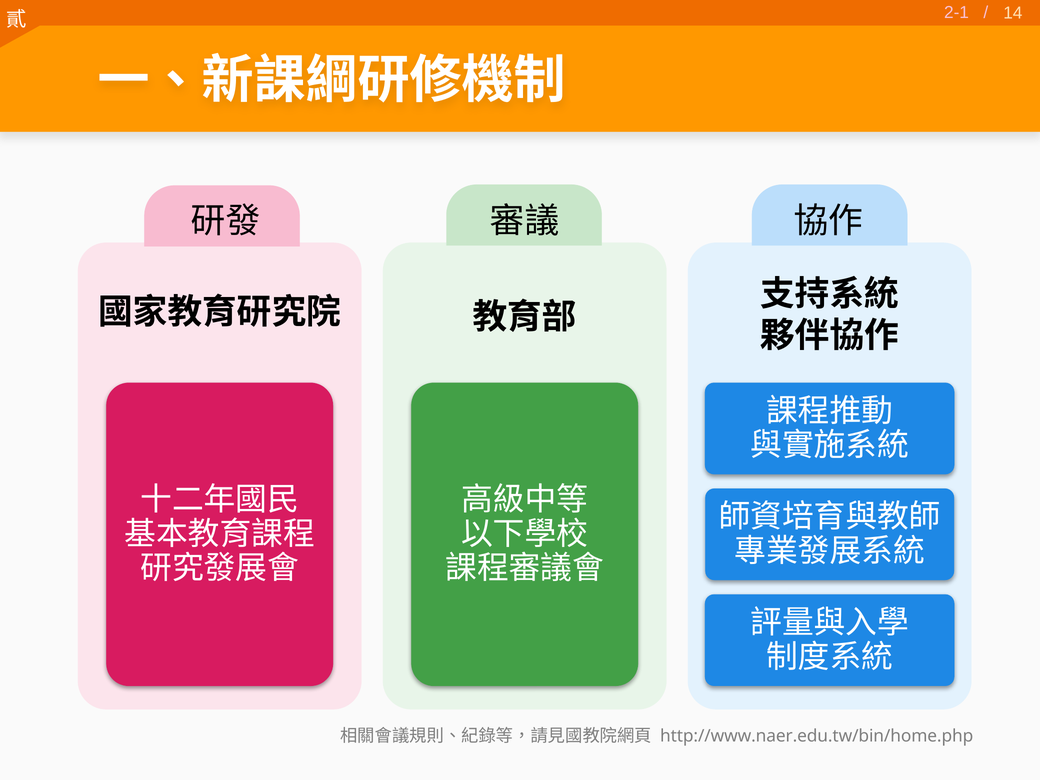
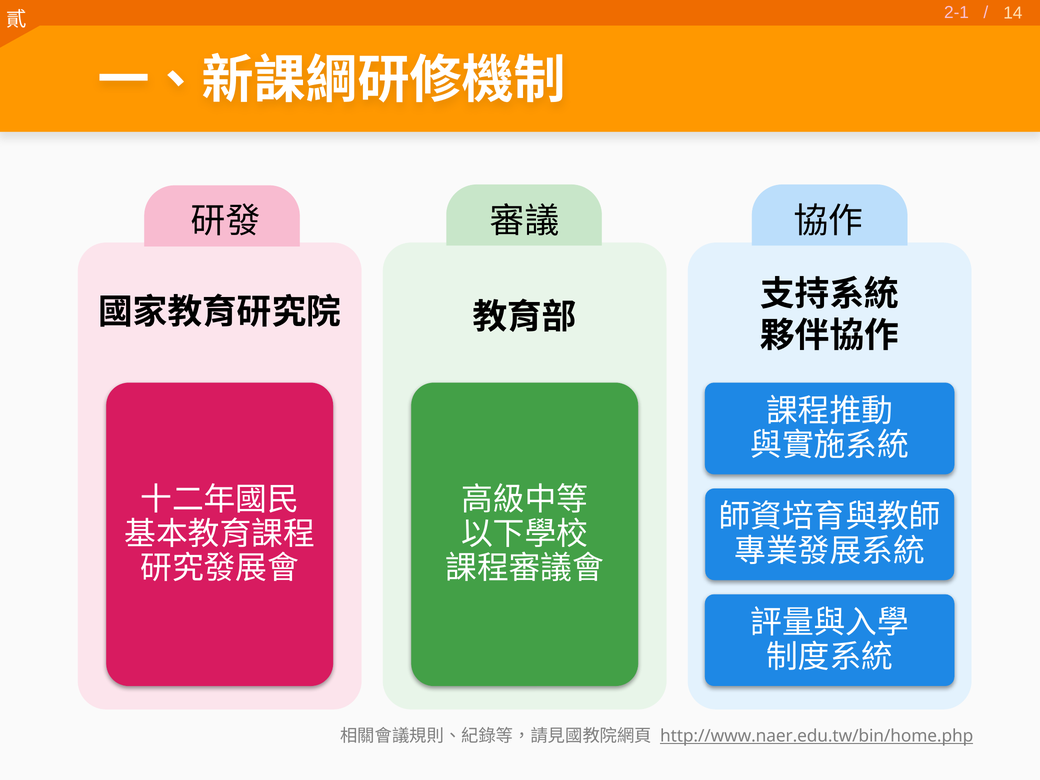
http://www.naer.edu.tw/bin/home.php underline: none -> present
